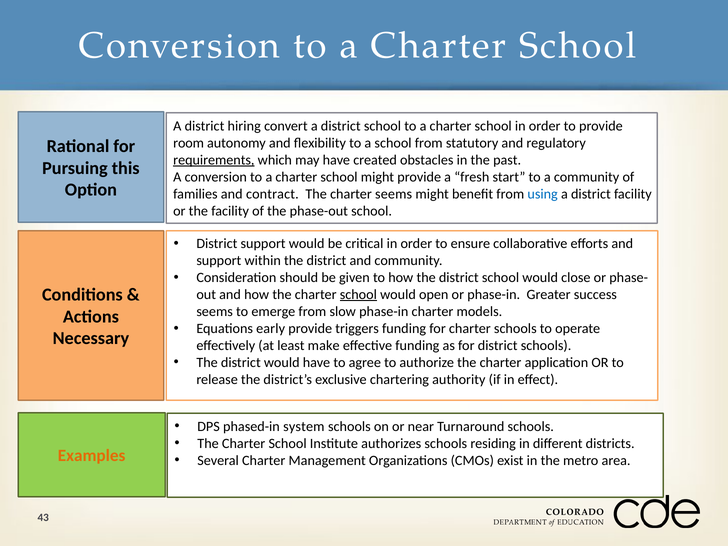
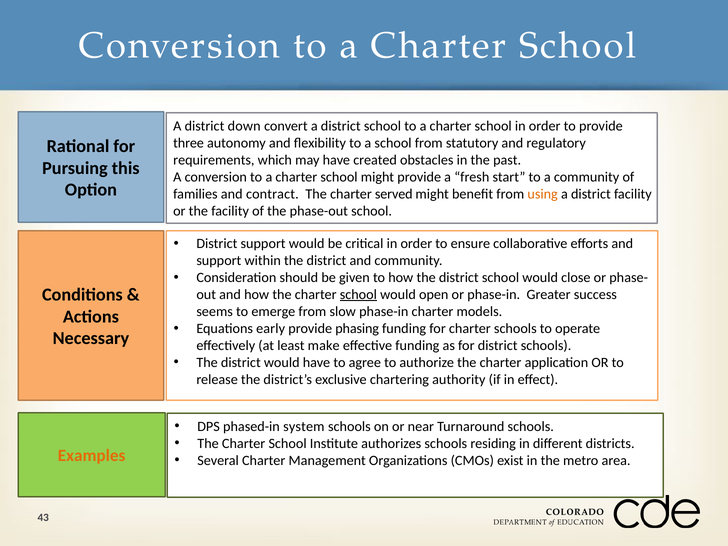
hiring: hiring -> down
room: room -> three
requirements underline: present -> none
charter seems: seems -> served
using colour: blue -> orange
triggers: triggers -> phasing
